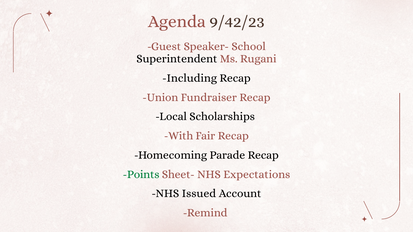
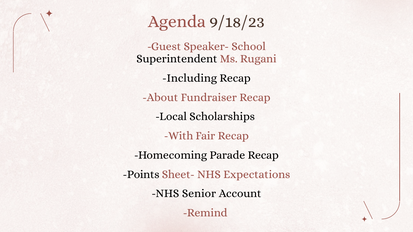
9/42/23: 9/42/23 -> 9/18/23
Union: Union -> About
Points colour: green -> black
Issued: Issued -> Senior
